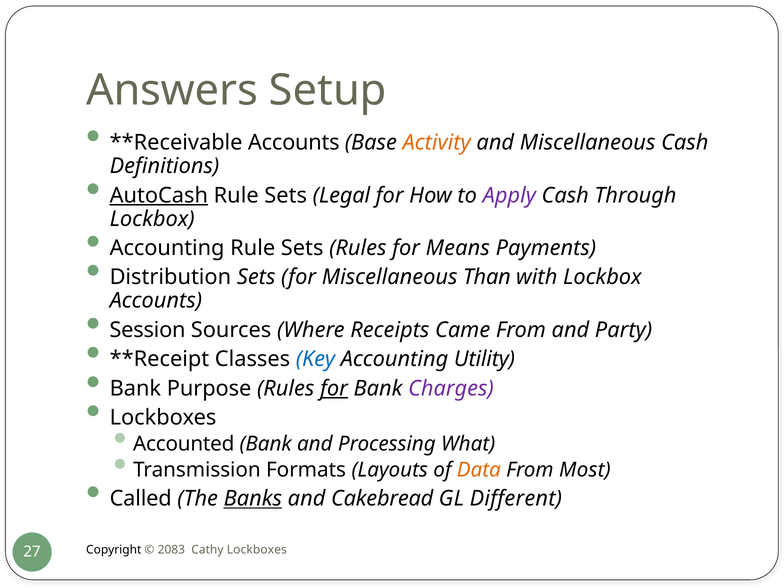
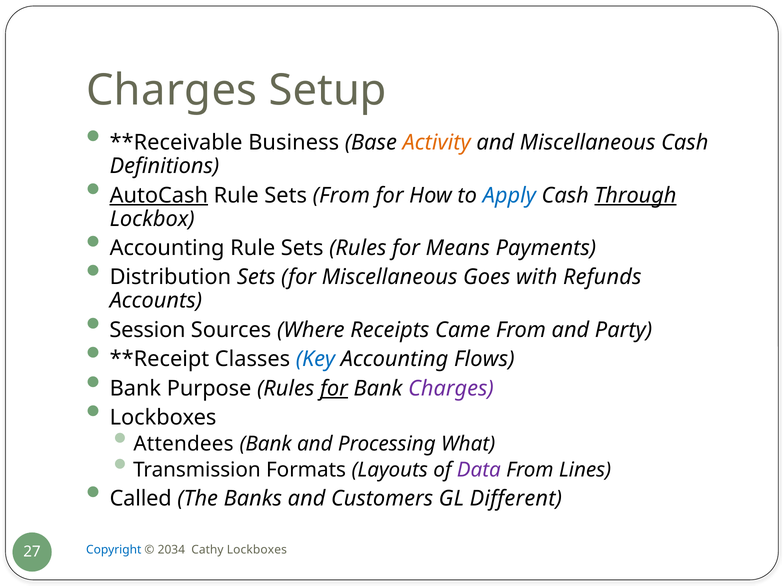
Answers at (172, 91): Answers -> Charges
Accounts at (294, 143): Accounts -> Business
Sets Legal: Legal -> From
Apply colour: purple -> blue
Through underline: none -> present
Than: Than -> Goes
with Lockbox: Lockbox -> Refunds
Utility: Utility -> Flows
Accounted: Accounted -> Attendees
Data colour: orange -> purple
Most: Most -> Lines
Banks underline: present -> none
Cakebread: Cakebread -> Customers
Copyright colour: black -> blue
2083: 2083 -> 2034
